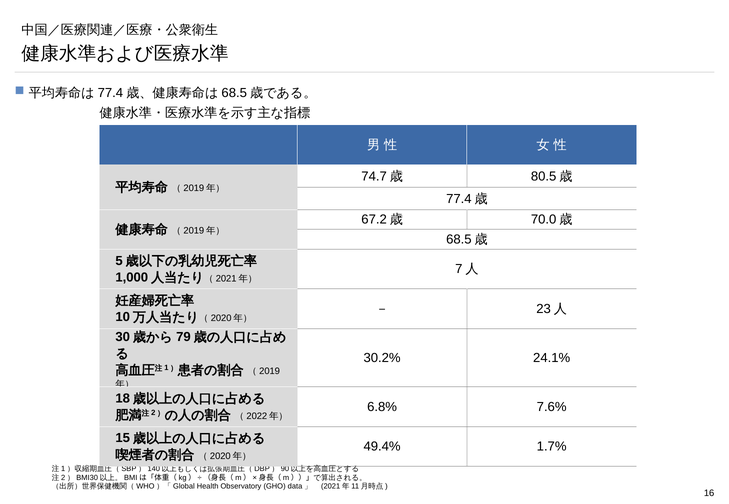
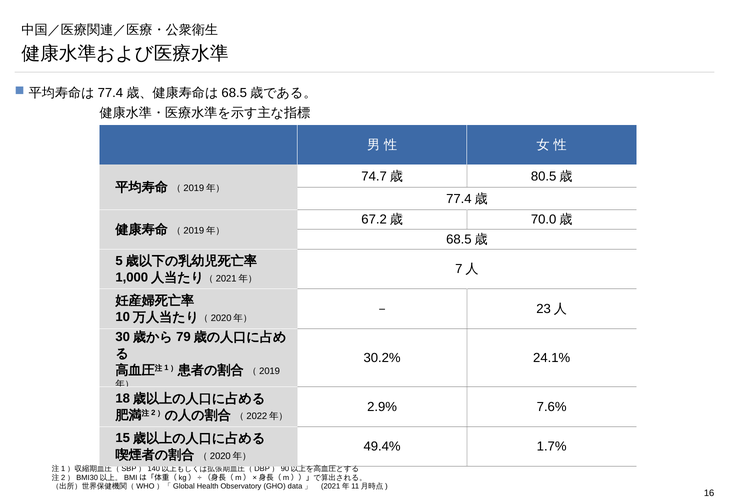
6.8%: 6.8% -> 2.9%
